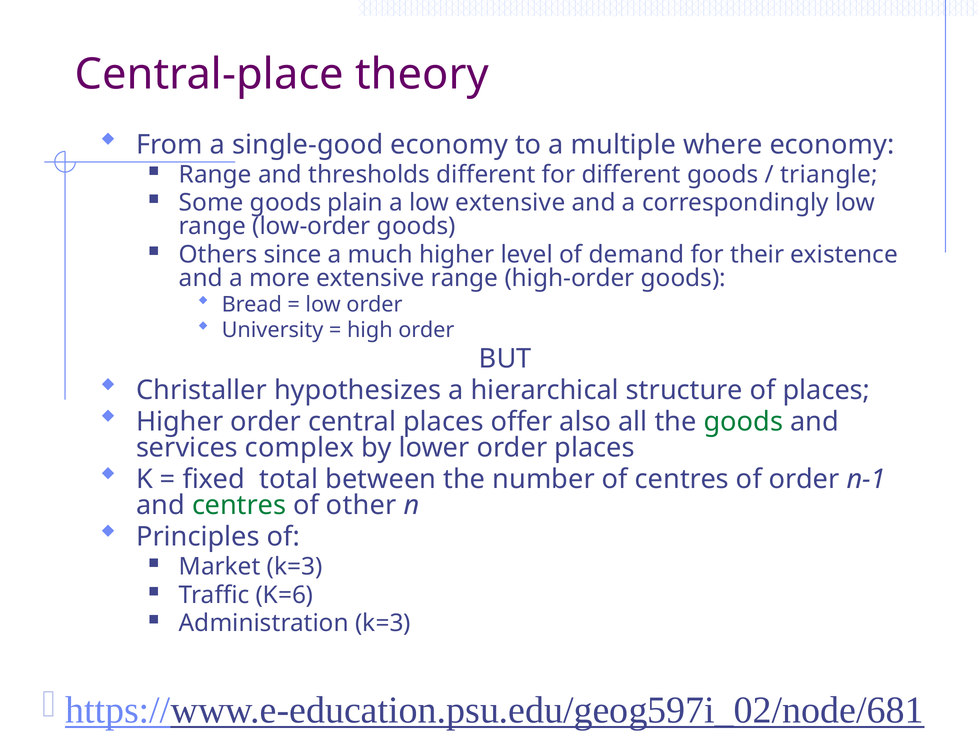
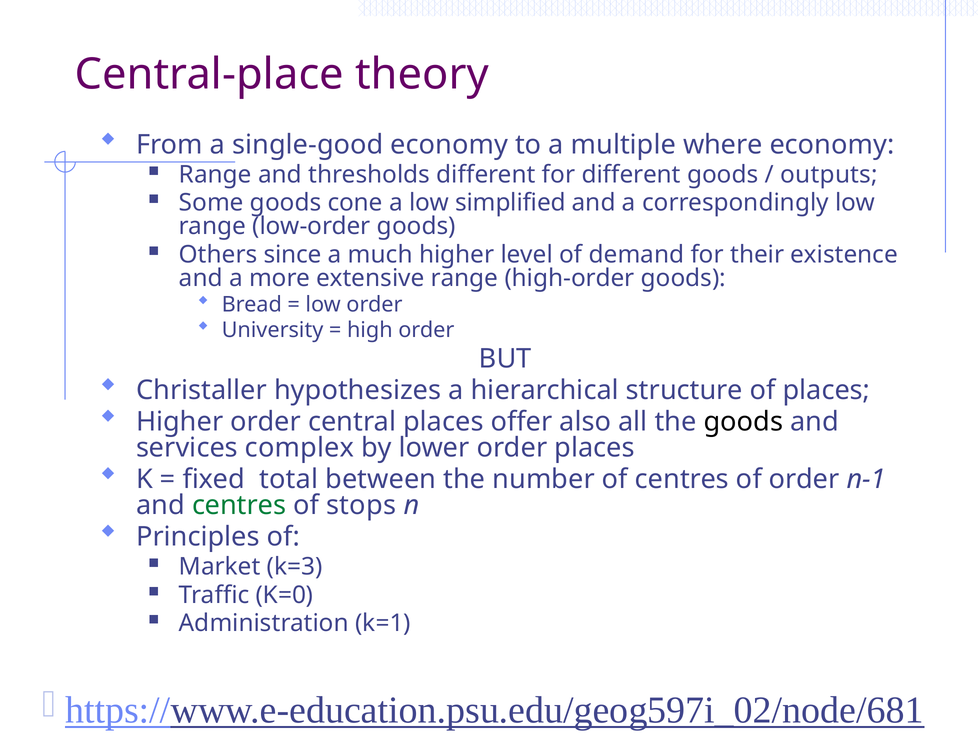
triangle: triangle -> outputs
plain: plain -> cone
low extensive: extensive -> simplified
goods at (743, 422) colour: green -> black
other: other -> stops
K=6: K=6 -> K=0
Administration k=3: k=3 -> k=1
